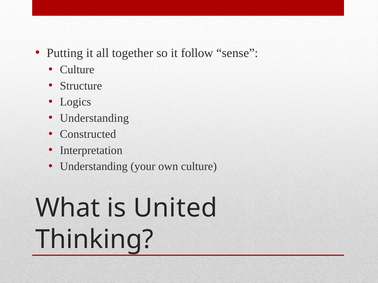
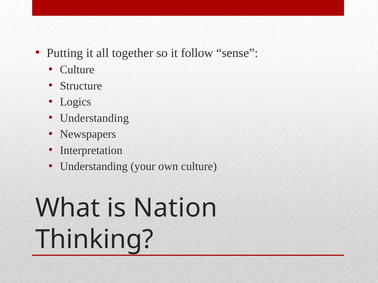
Constructed: Constructed -> Newspapers
United: United -> Nation
